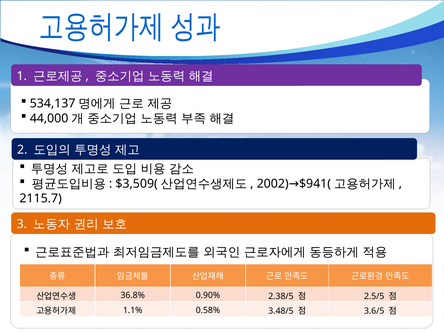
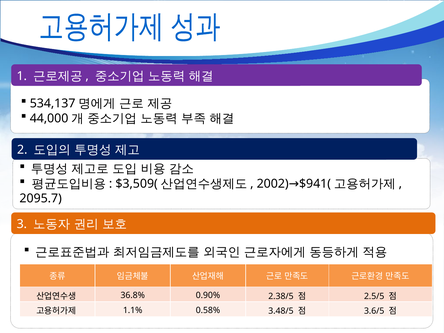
2115.7: 2115.7 -> 2095.7
